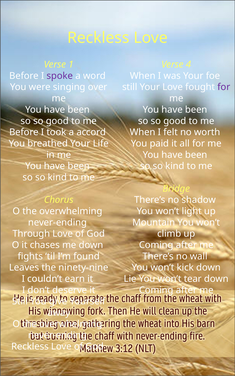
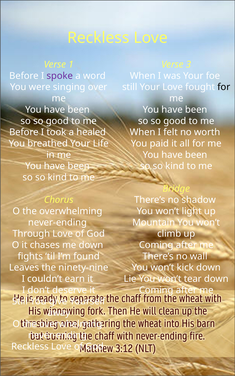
4: 4 -> 3
for at (224, 87) colour: purple -> black
accord: accord -> healed
